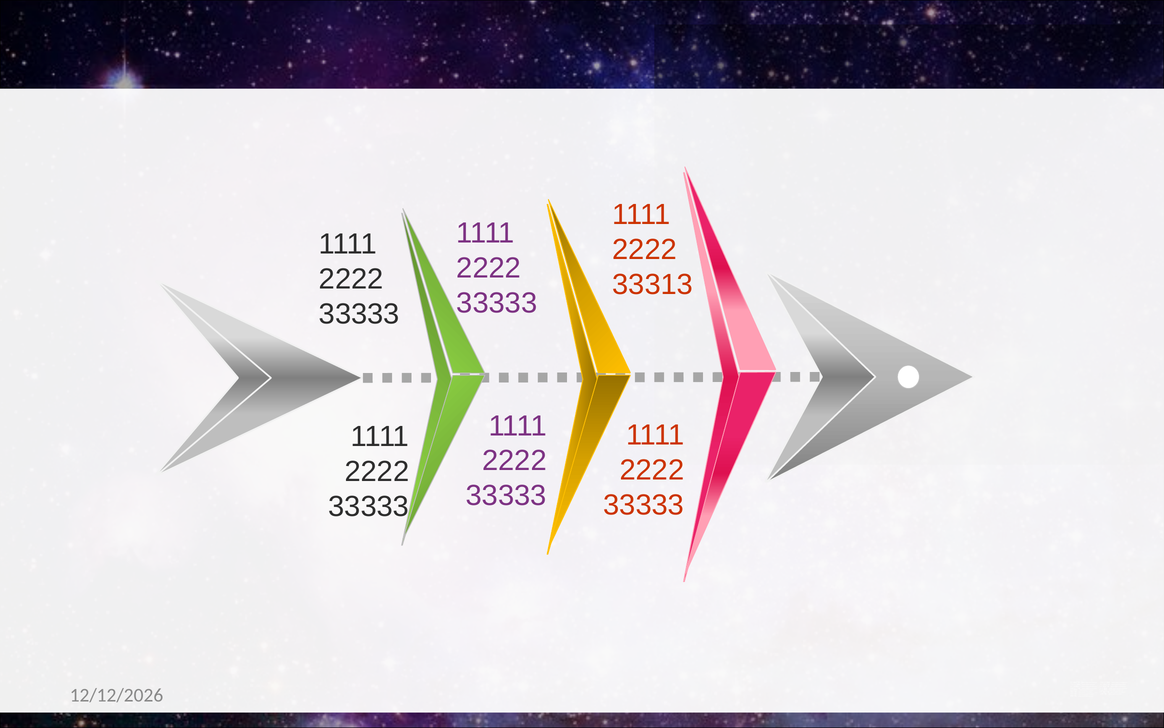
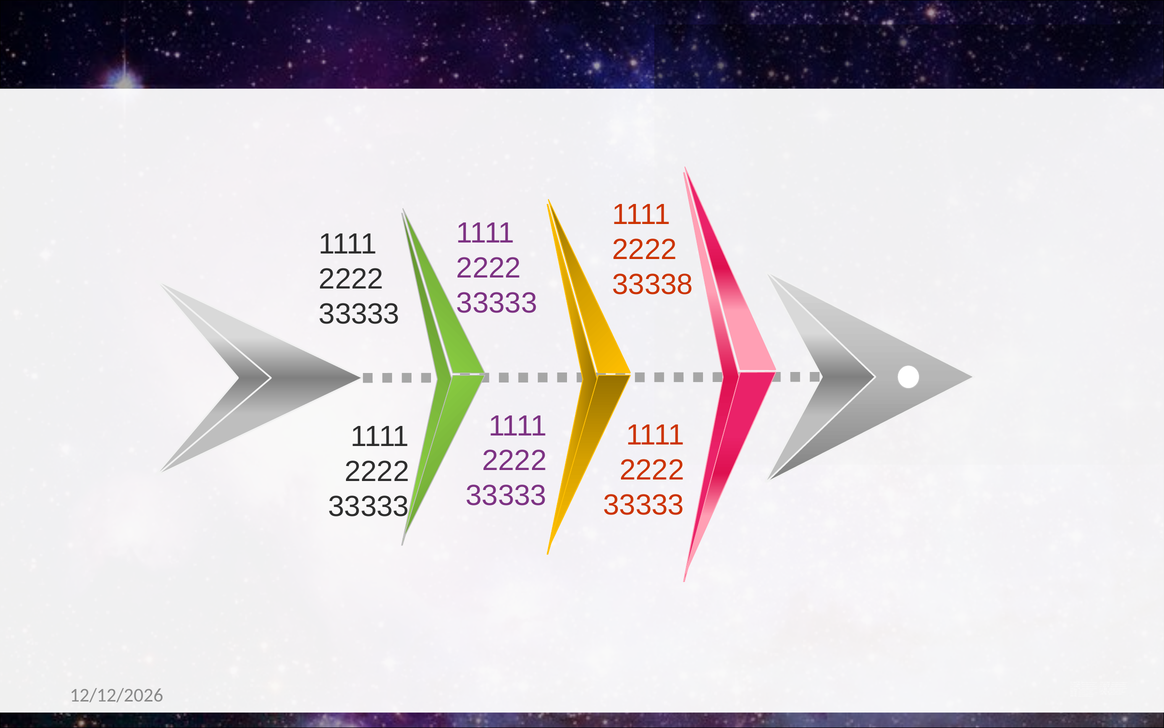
33313: 33313 -> 33338
